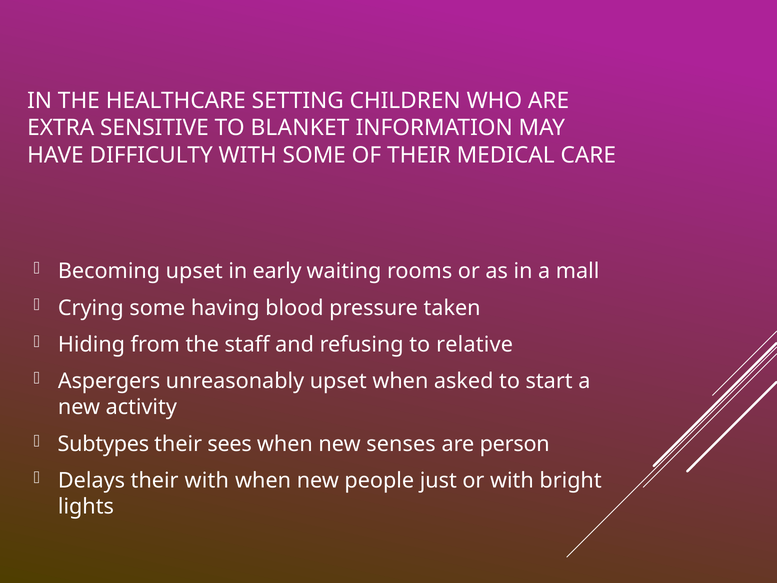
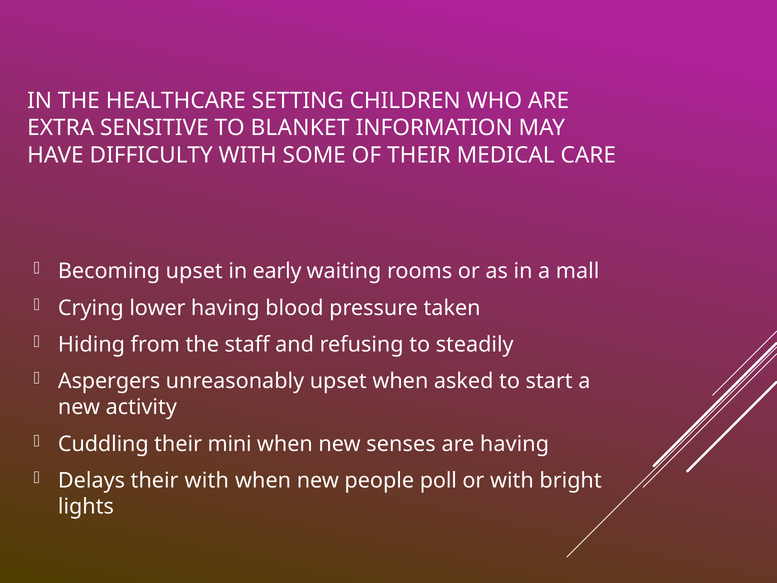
Crying some: some -> lower
relative: relative -> steadily
Subtypes: Subtypes -> Cuddling
sees: sees -> mini
are person: person -> having
just: just -> poll
